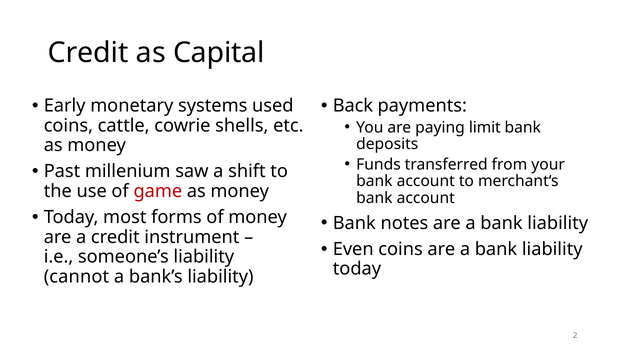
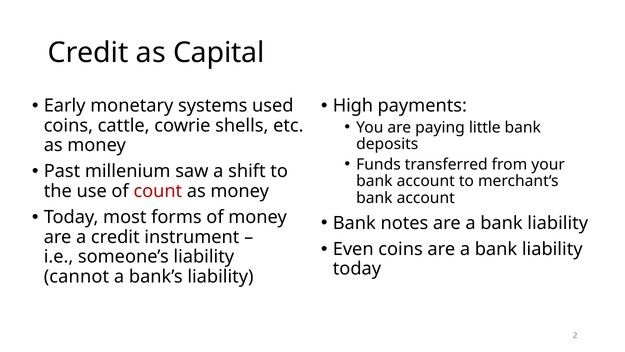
Back: Back -> High
limit: limit -> little
game: game -> count
